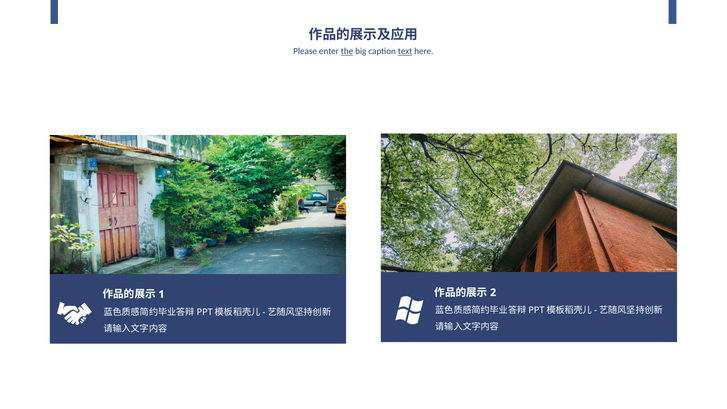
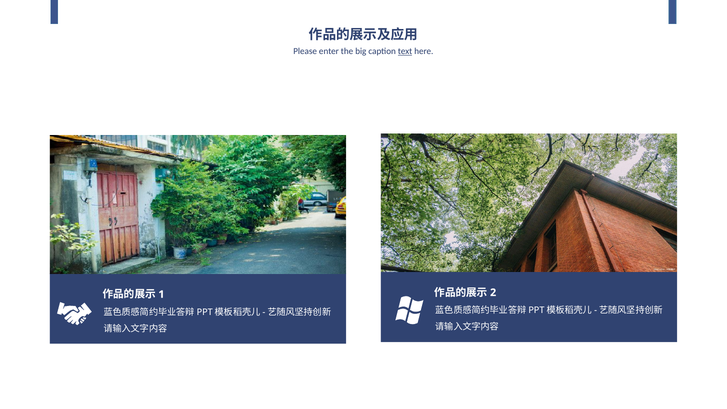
the underline: present -> none
